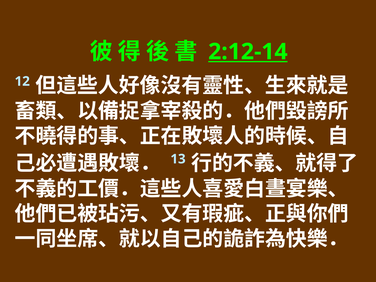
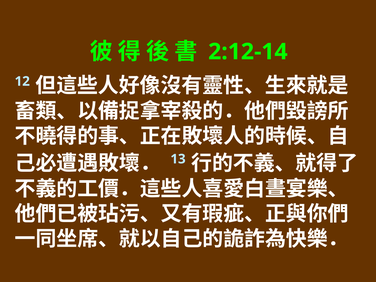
2:12-14 underline: present -> none
